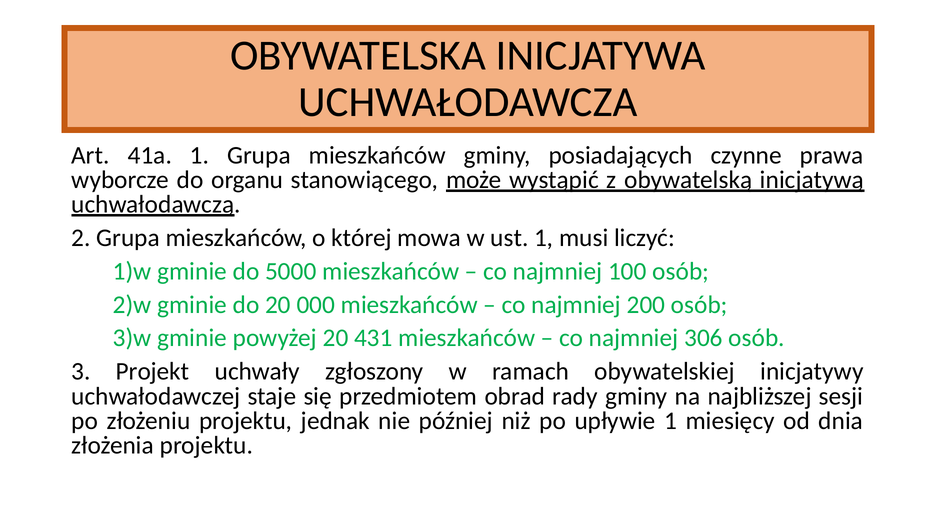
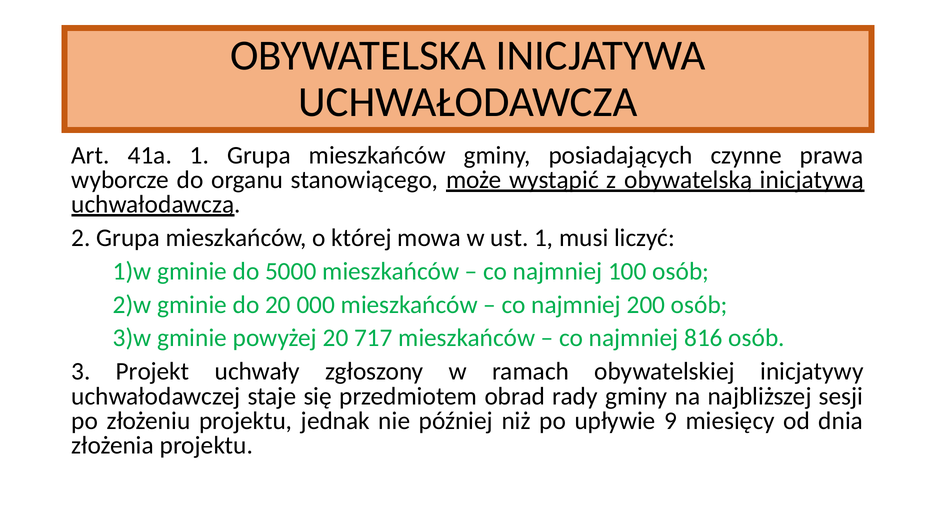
431: 431 -> 717
306: 306 -> 816
upływie 1: 1 -> 9
